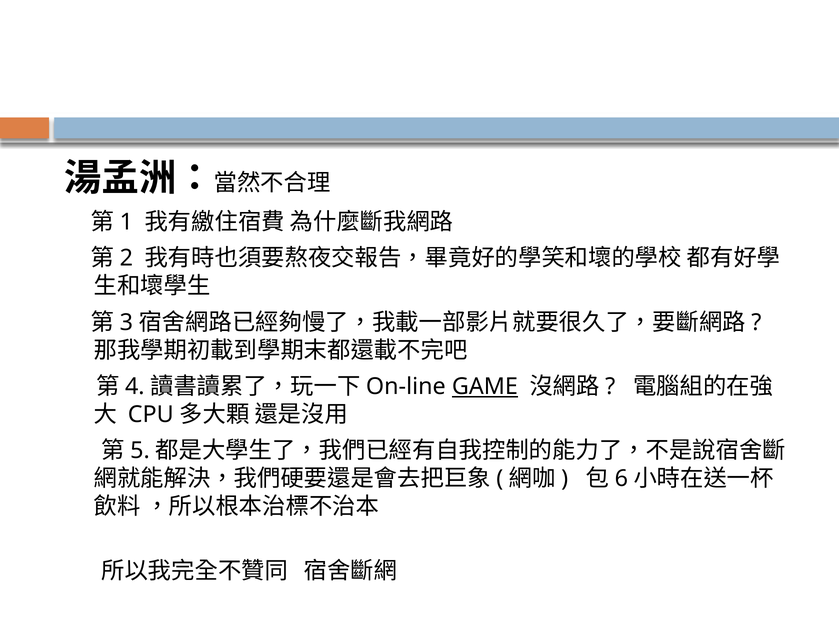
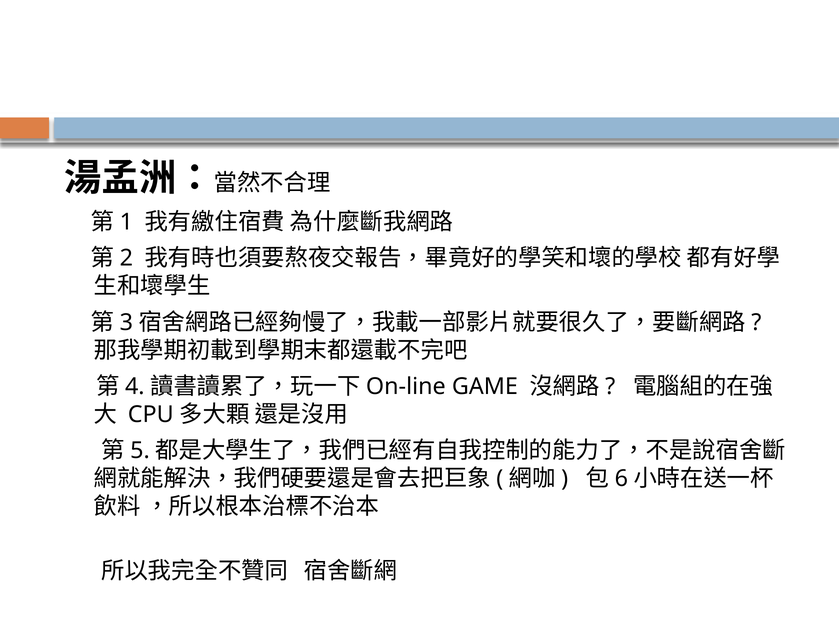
GAME underline: present -> none
